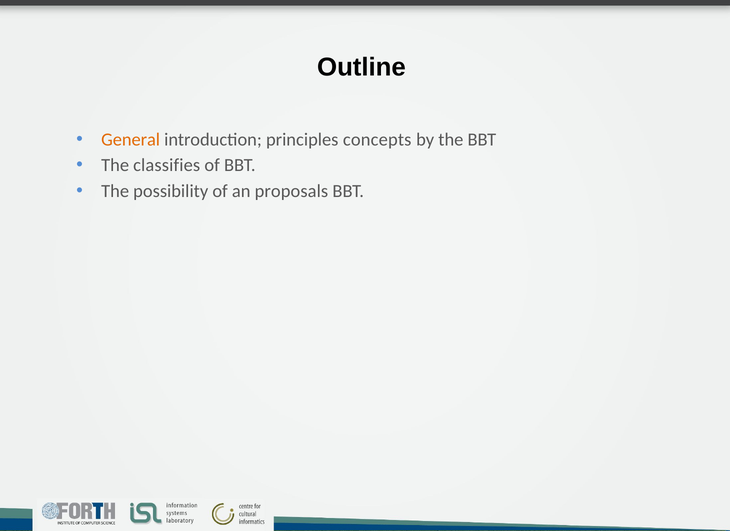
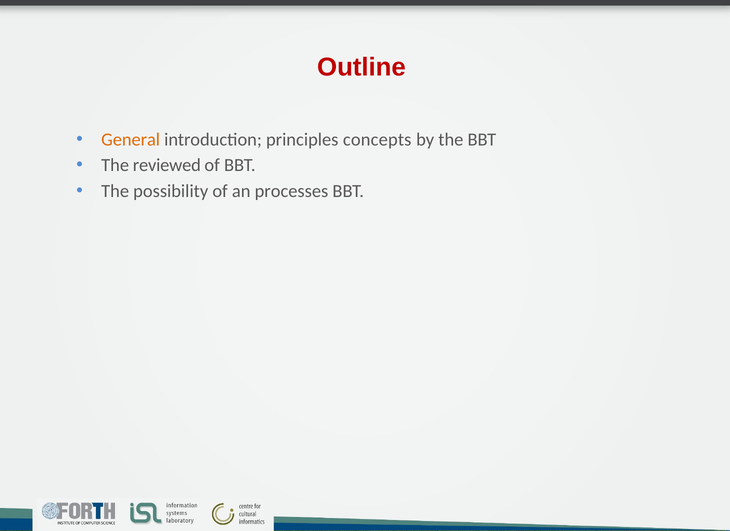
Outline colour: black -> red
classifies: classifies -> reviewed
proposals: proposals -> processes
